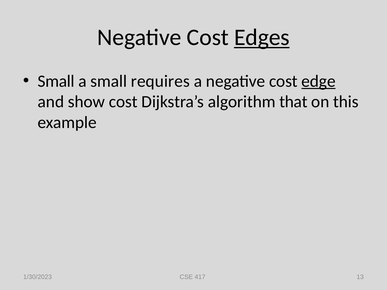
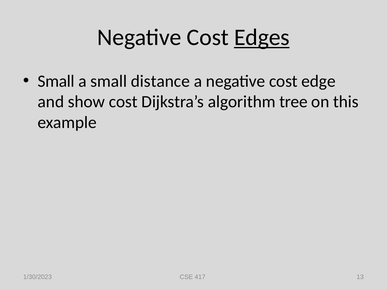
requires: requires -> distance
edge underline: present -> none
that: that -> tree
